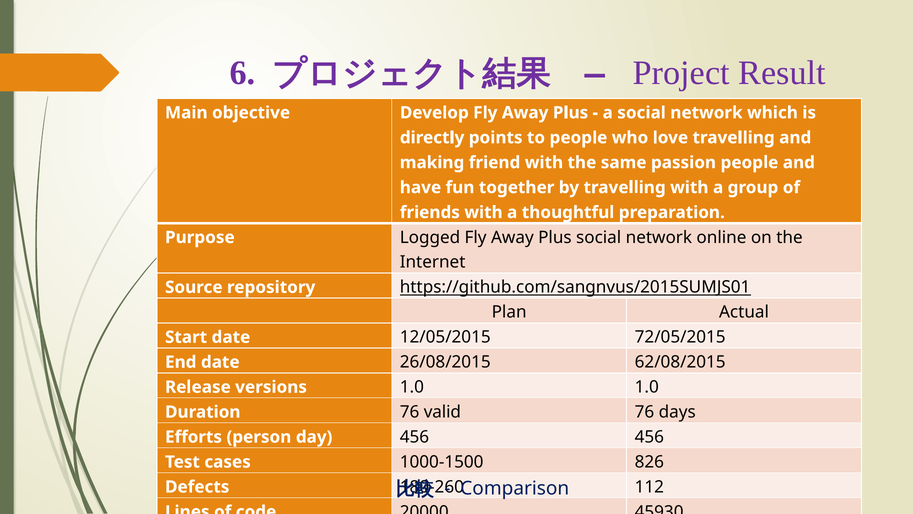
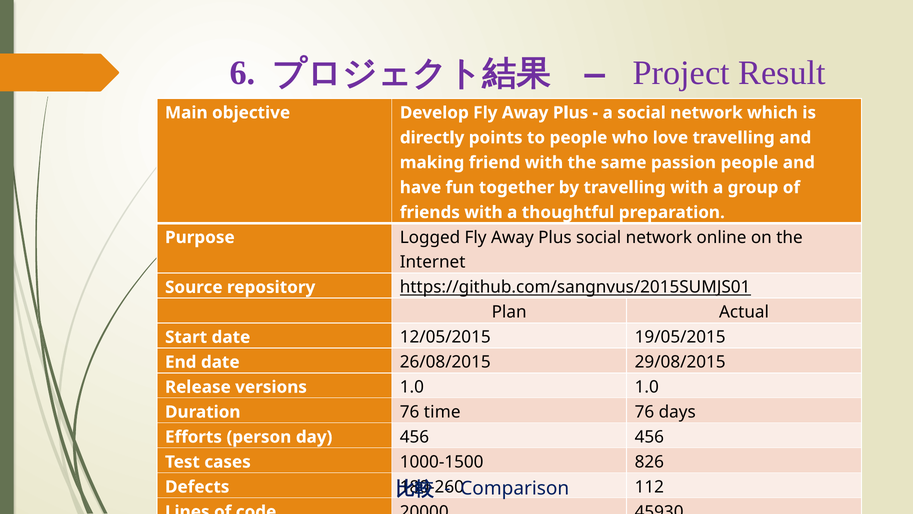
72/05/2015: 72/05/2015 -> 19/05/2015
62/08/2015: 62/08/2015 -> 29/08/2015
valid: valid -> time
